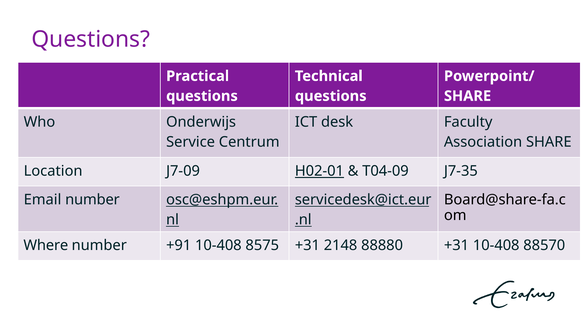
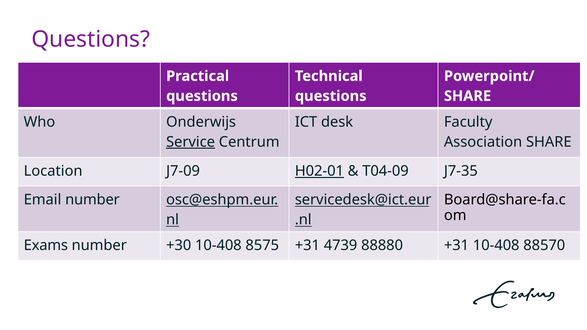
Service underline: none -> present
Where: Where -> Exams
+91: +91 -> +30
2148: 2148 -> 4739
